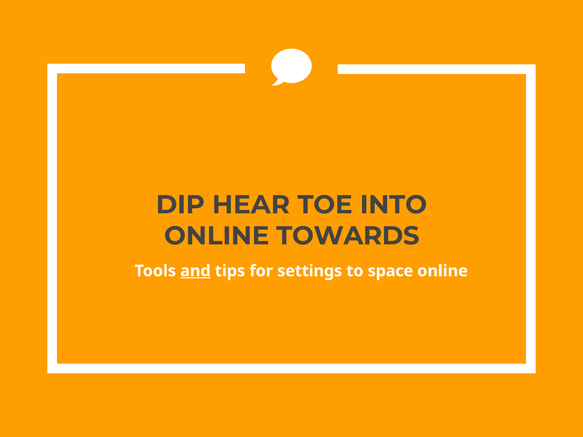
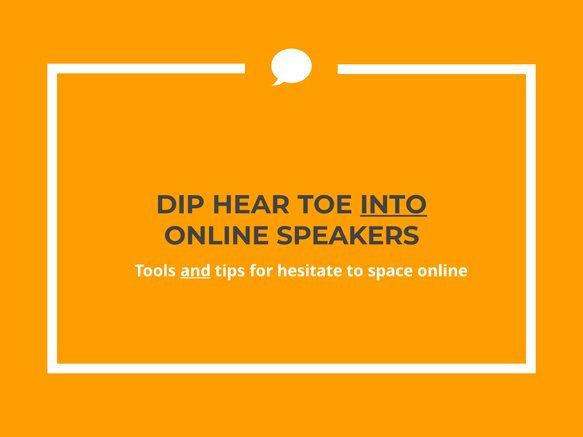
INTO underline: none -> present
TOWARDS: TOWARDS -> SPEAKERS
settings: settings -> hesitate
